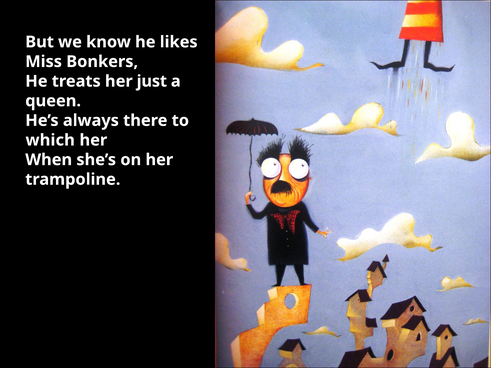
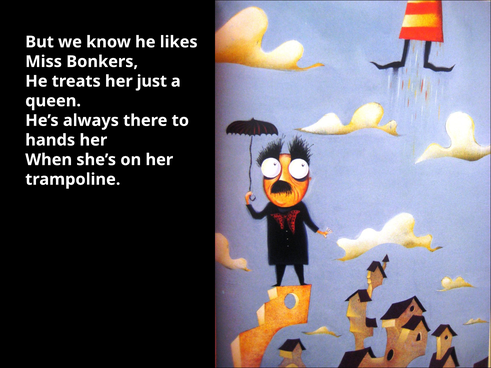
which: which -> hands
